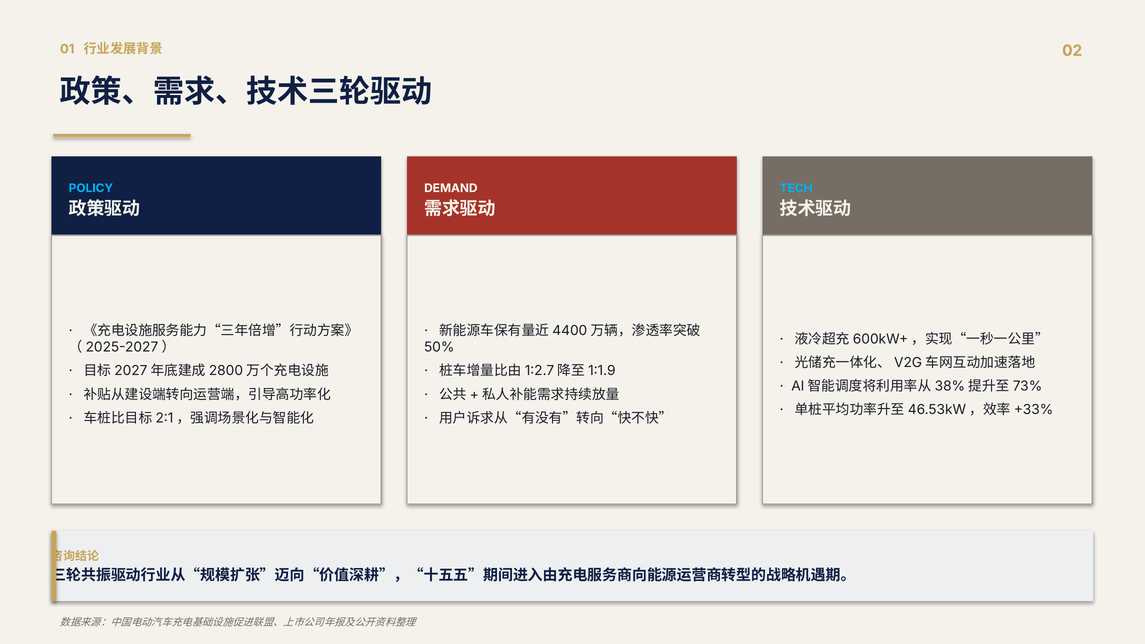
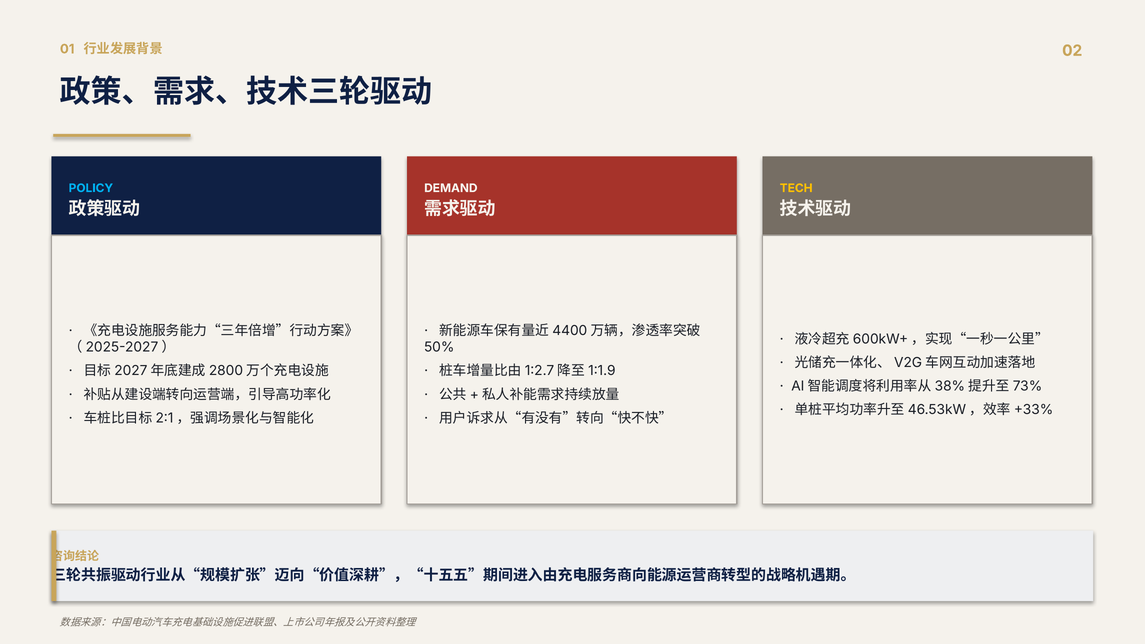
TECH colour: light blue -> yellow
